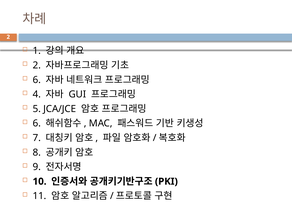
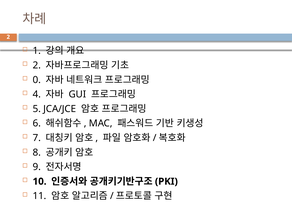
6 at (37, 80): 6 -> 0
